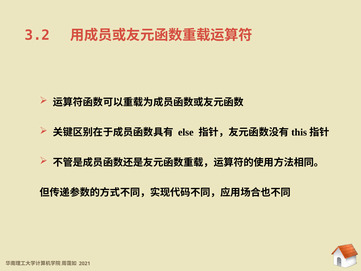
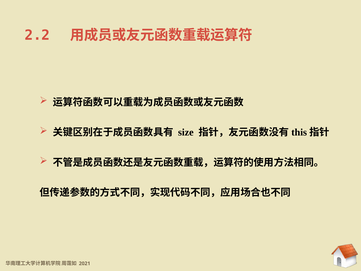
3.2: 3.2 -> 2.2
else: else -> size
